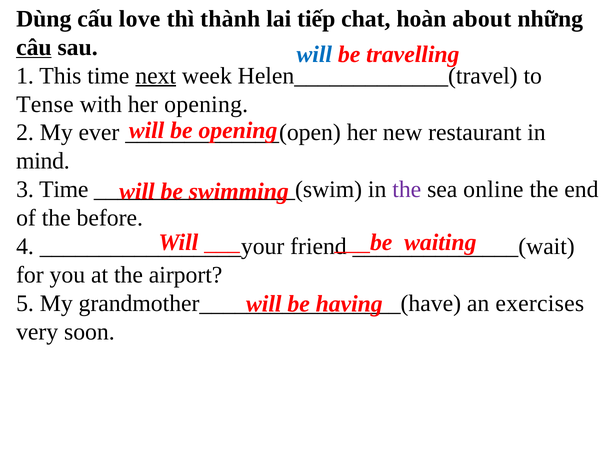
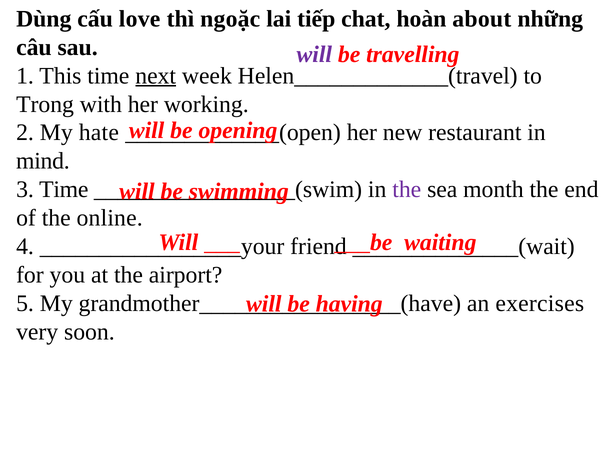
thành: thành -> ngoặc
câu underline: present -> none
will at (314, 54) colour: blue -> purple
Tense: Tense -> Trong
her opening: opening -> working
ever: ever -> hate
online: online -> month
before: before -> online
